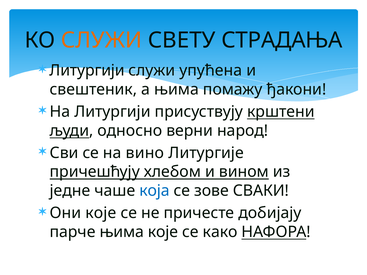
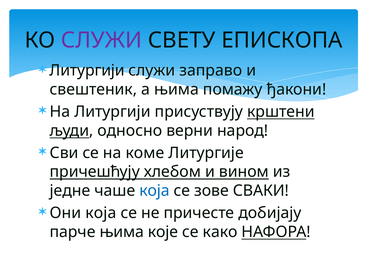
СЛУЖИ at (102, 40) colour: orange -> purple
СТРАДАЊА: СТРАДАЊА -> ЕПИСКОПА
упућена: упућена -> заправо
вино: вино -> коме
Они које: које -> која
